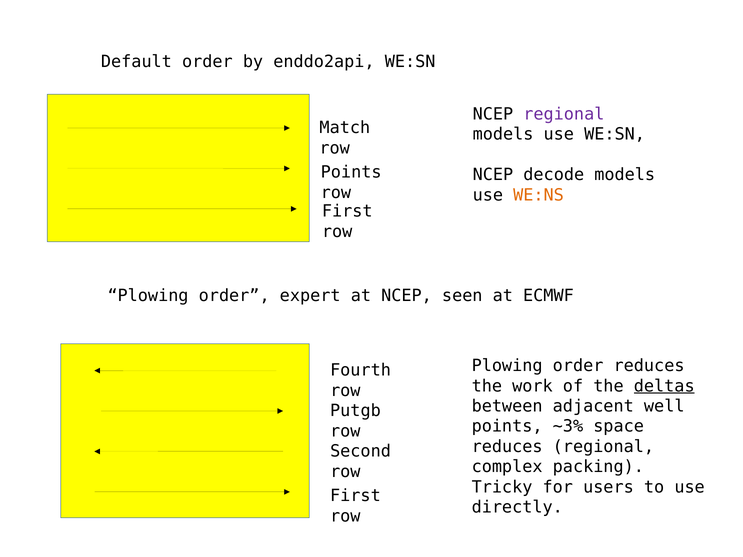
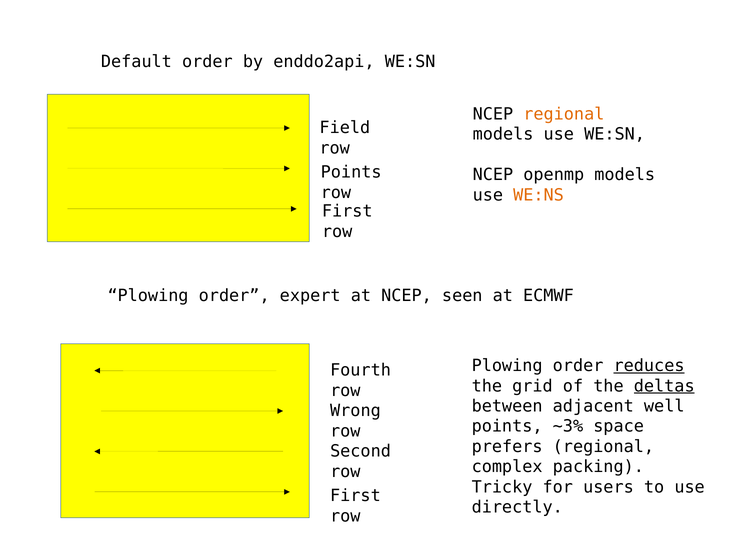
regional at (564, 114) colour: purple -> orange
Match: Match -> Field
decode: decode -> openmp
reduces at (649, 366) underline: none -> present
work: work -> grid
Putgb: Putgb -> Wrong
reduces at (507, 447): reduces -> prefers
